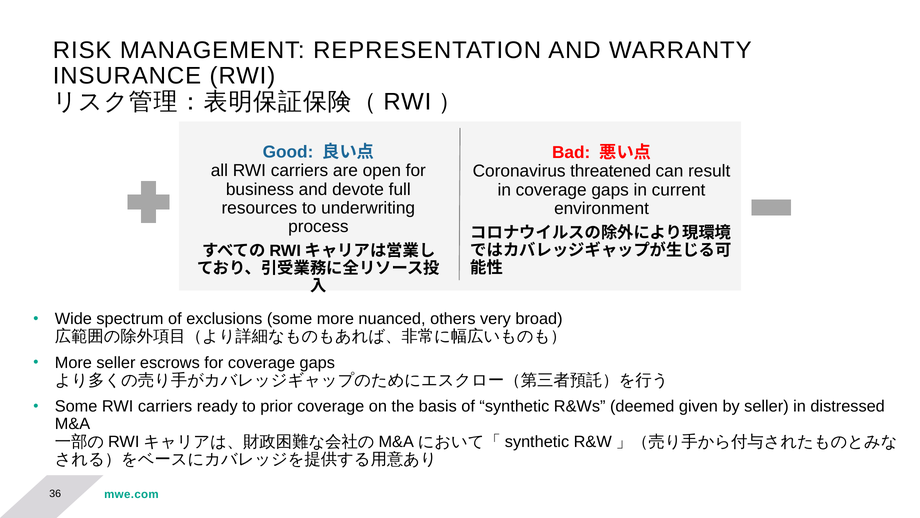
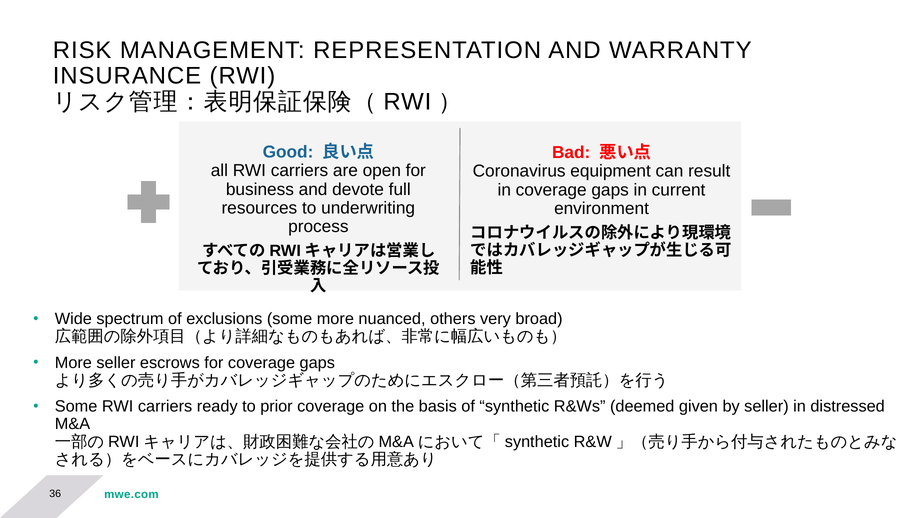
threatened: threatened -> equipment
